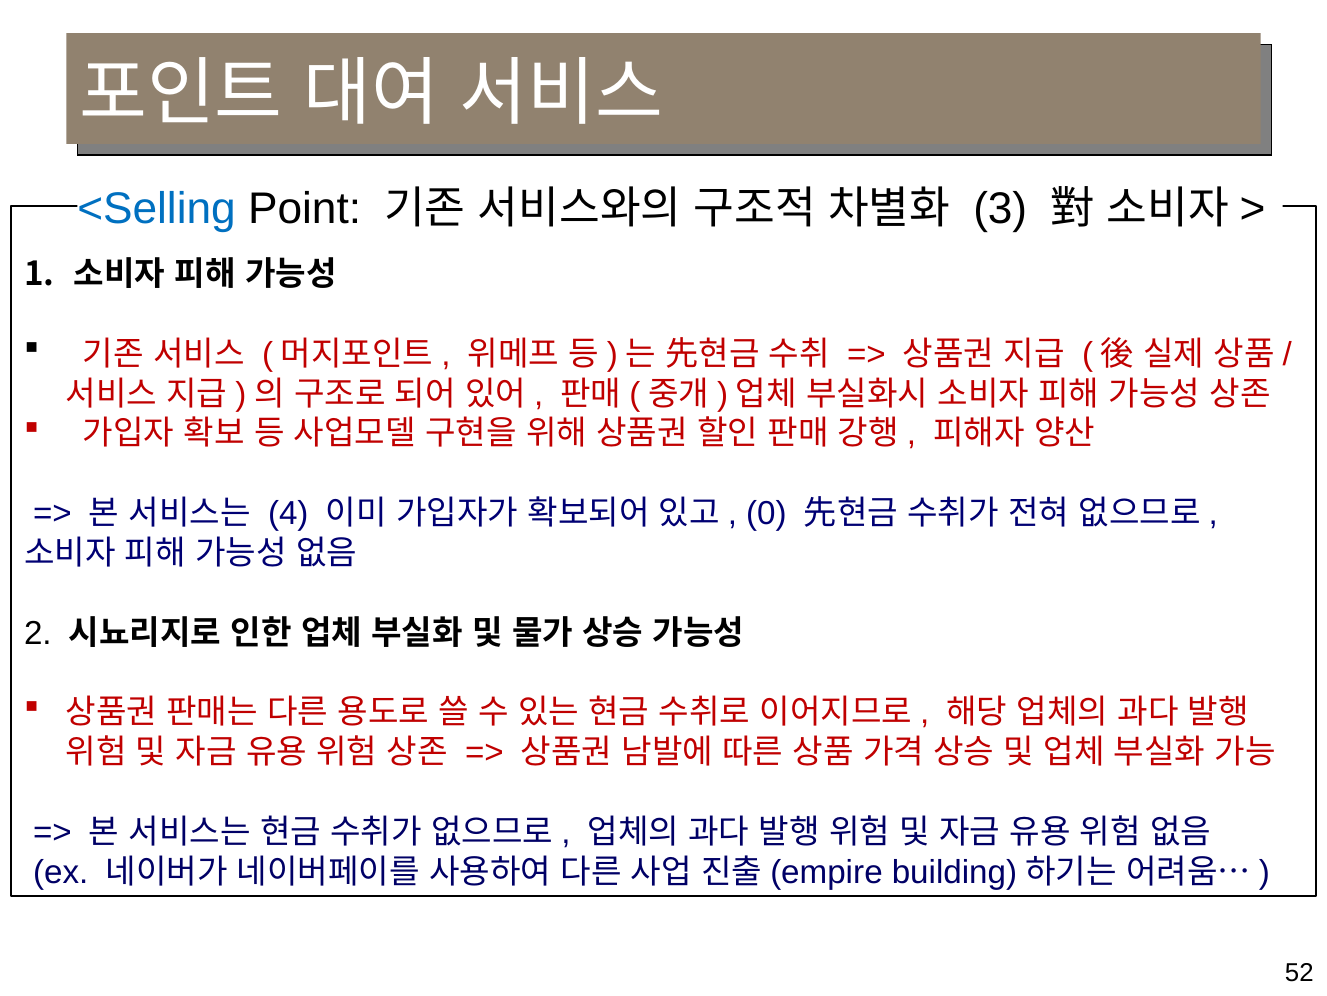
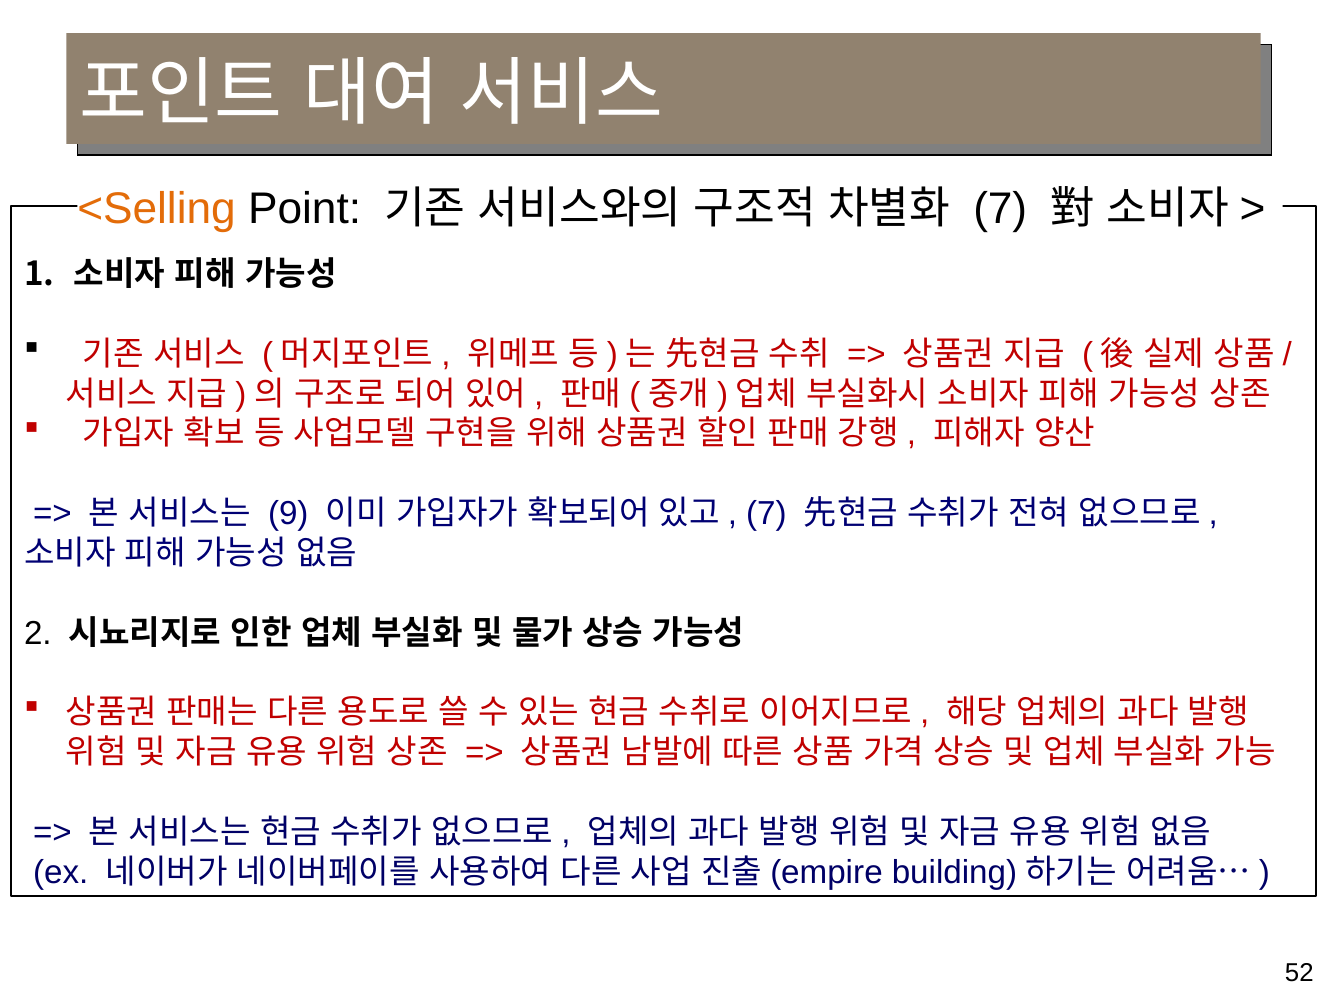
<Selling colour: blue -> orange
3 at (1000, 209): 3 -> 7
4: 4 -> 9
0 at (766, 513): 0 -> 7
